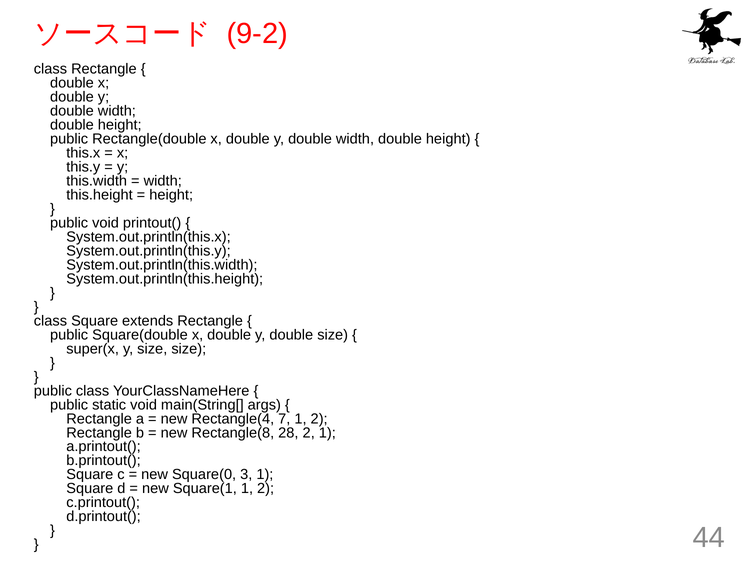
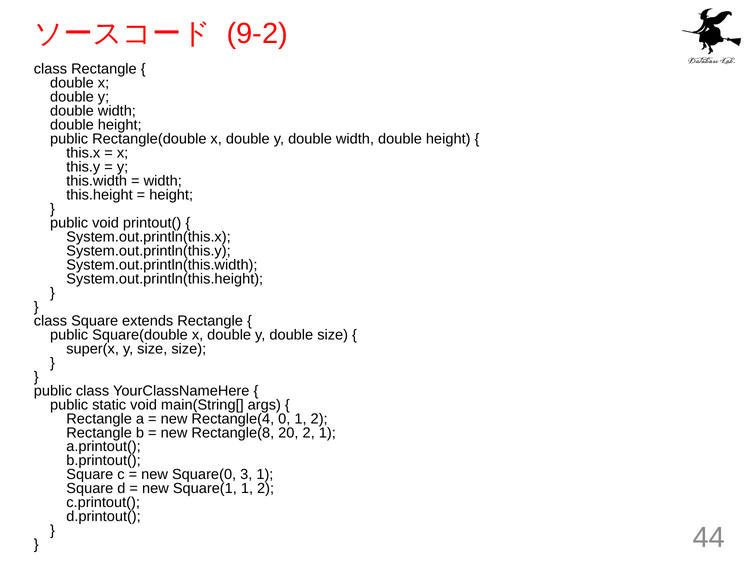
7: 7 -> 0
28: 28 -> 20
